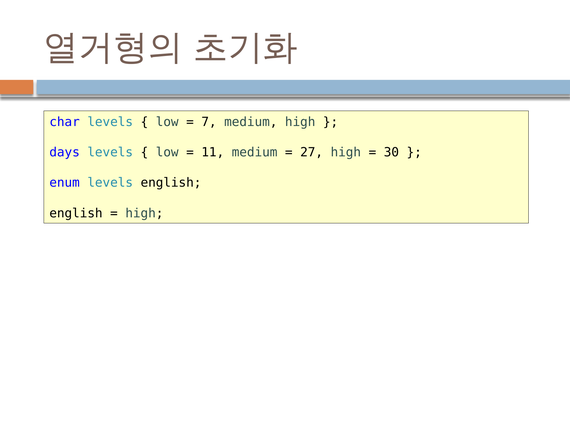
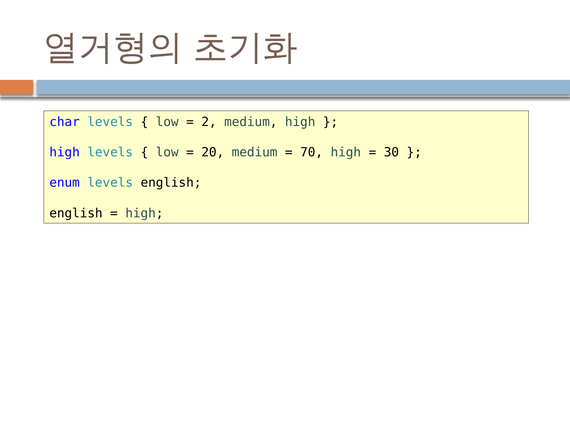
7: 7 -> 2
days at (65, 152): days -> high
11: 11 -> 20
27: 27 -> 70
